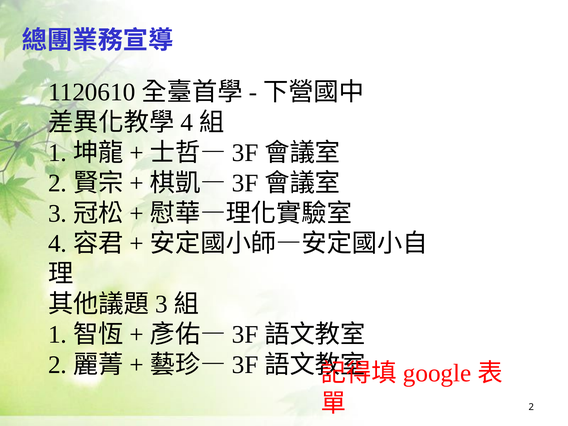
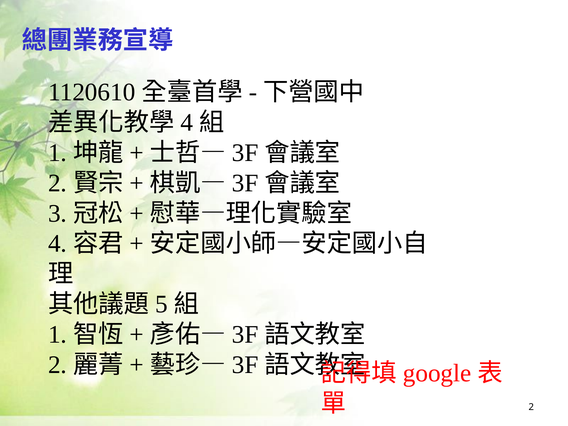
3 at (162, 304): 3 -> 5
